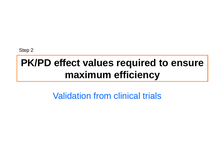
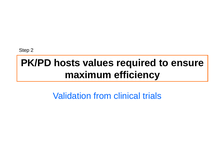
effect: effect -> hosts
